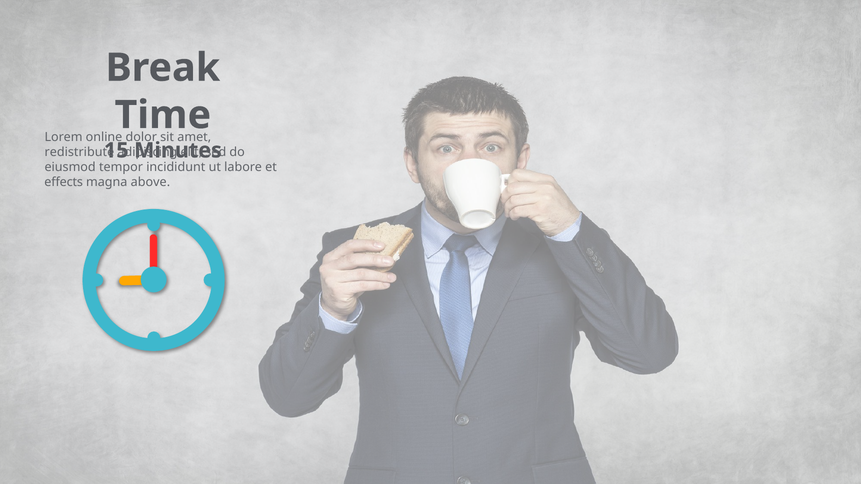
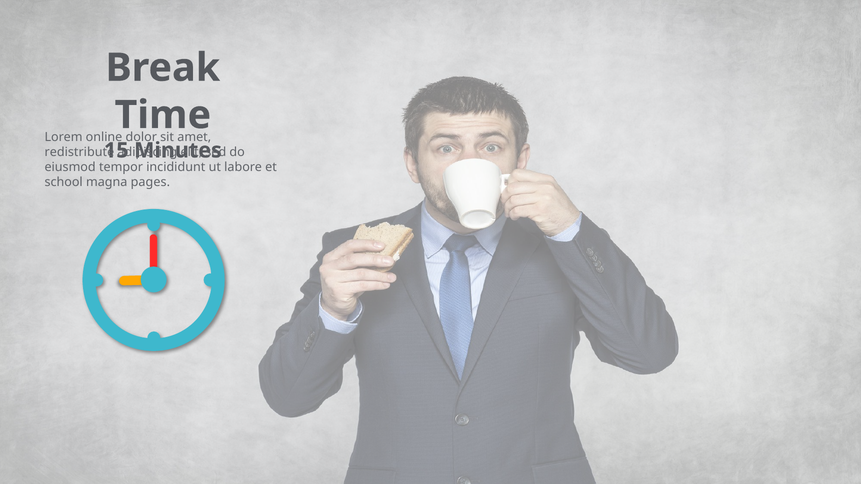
effects: effects -> school
above: above -> pages
